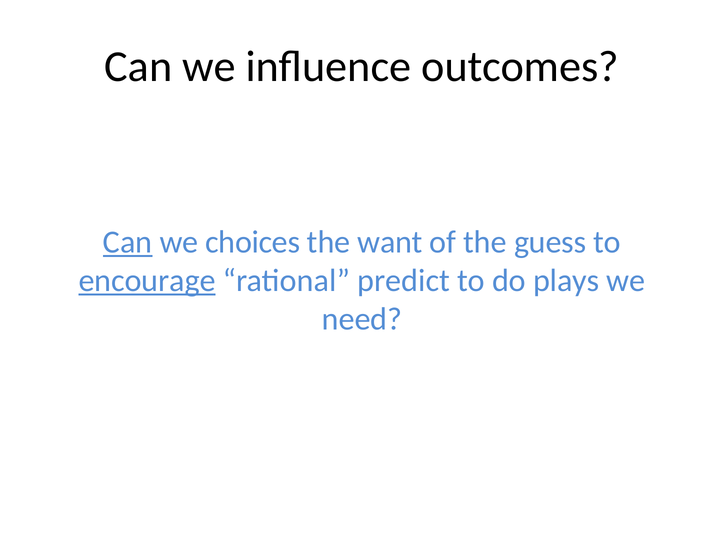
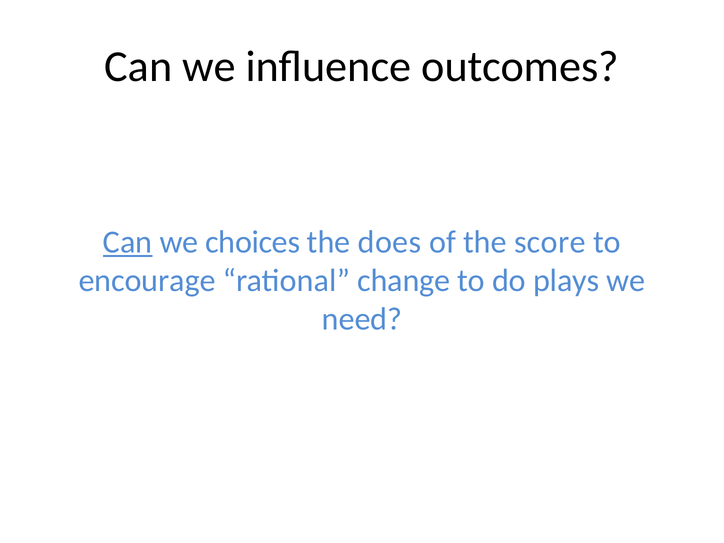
want: want -> does
guess: guess -> score
encourage underline: present -> none
predict: predict -> change
